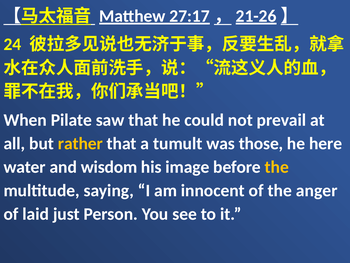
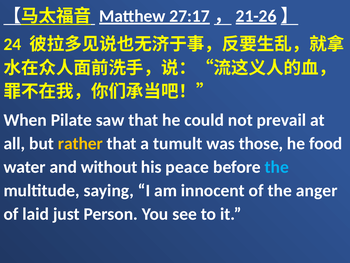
here: here -> food
wisdom: wisdom -> without
image: image -> peace
the at (277, 167) colour: yellow -> light blue
